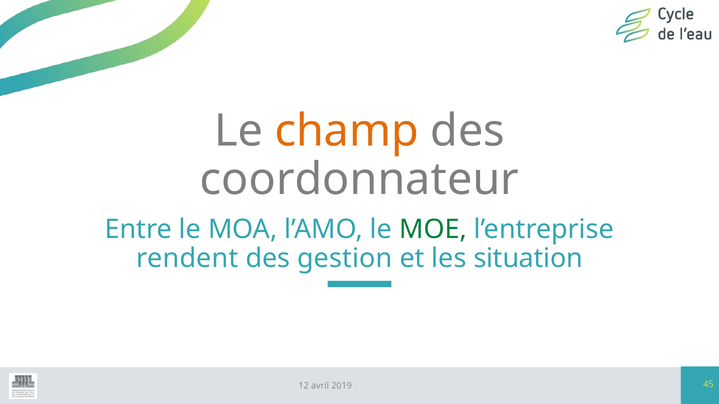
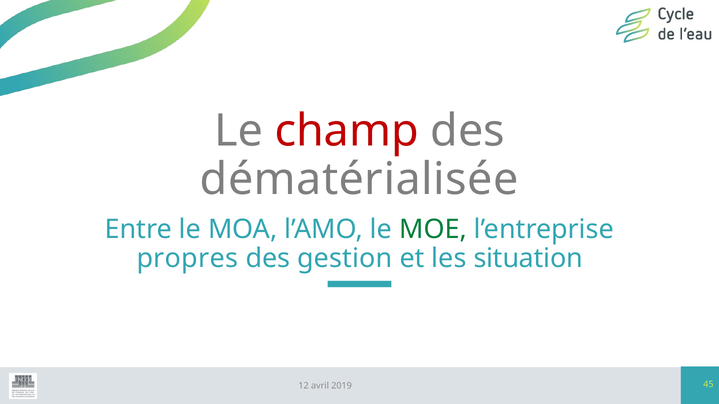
champ colour: orange -> red
coordonnateur: coordonnateur -> dématérialisée
rendent: rendent -> propres
